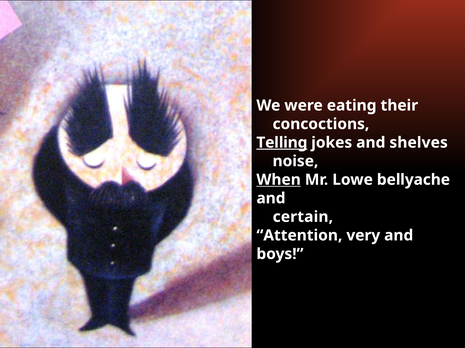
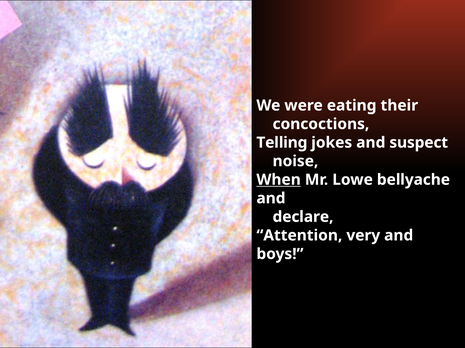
Telling underline: present -> none
shelves: shelves -> suspect
certain: certain -> declare
